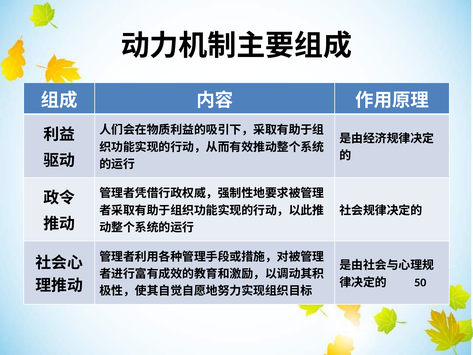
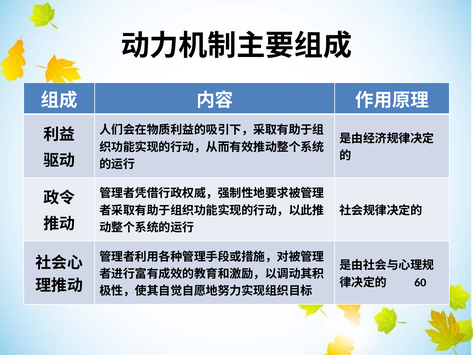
50: 50 -> 60
